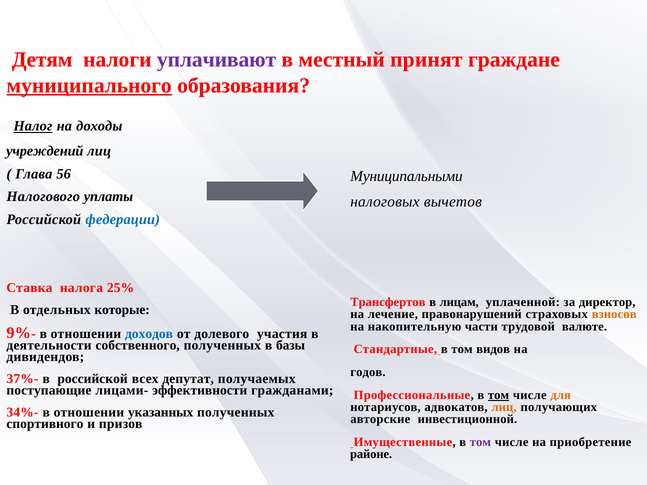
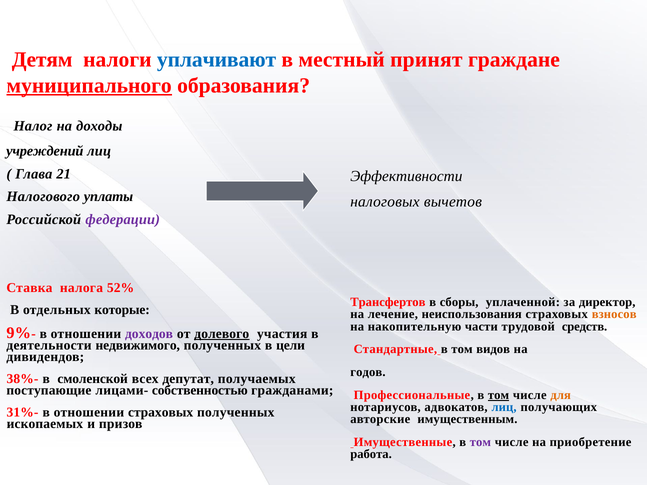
уплачивают colour: purple -> blue
Налог underline: present -> none
56: 56 -> 21
Муниципальными: Муниципальными -> Эффективности
федерации colour: blue -> purple
25%: 25% -> 52%
лицам: лицам -> сборы
правонарушений: правонарушений -> неиспользования
валюте: валюте -> средств
доходов colour: blue -> purple
долевого underline: none -> present
собственного: собственного -> недвижимого
базы: базы -> цели
37%-: 37%- -> 38%-
в российской: российской -> смоленской
эффективности: эффективности -> собственностью
лиц at (504, 407) colour: orange -> blue
34%-: 34%- -> 31%-
отношении указанных: указанных -> страховых
инвестиционной: инвестиционной -> имущественным
спортивного: спортивного -> ископаемых
районе: районе -> работа
